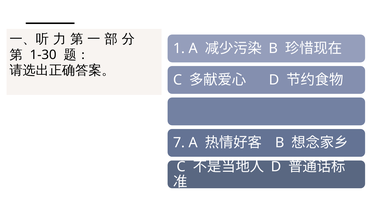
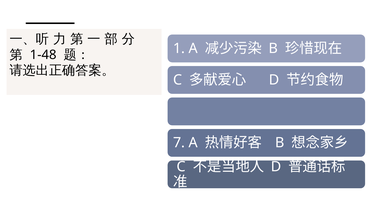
1-30: 1-30 -> 1-48
